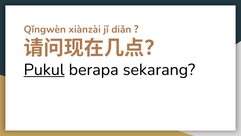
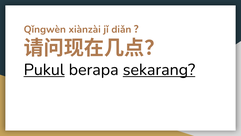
sekarang underline: none -> present
